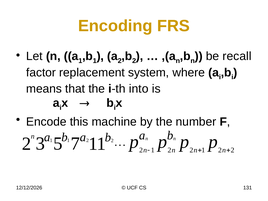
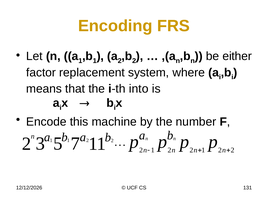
recall: recall -> either
